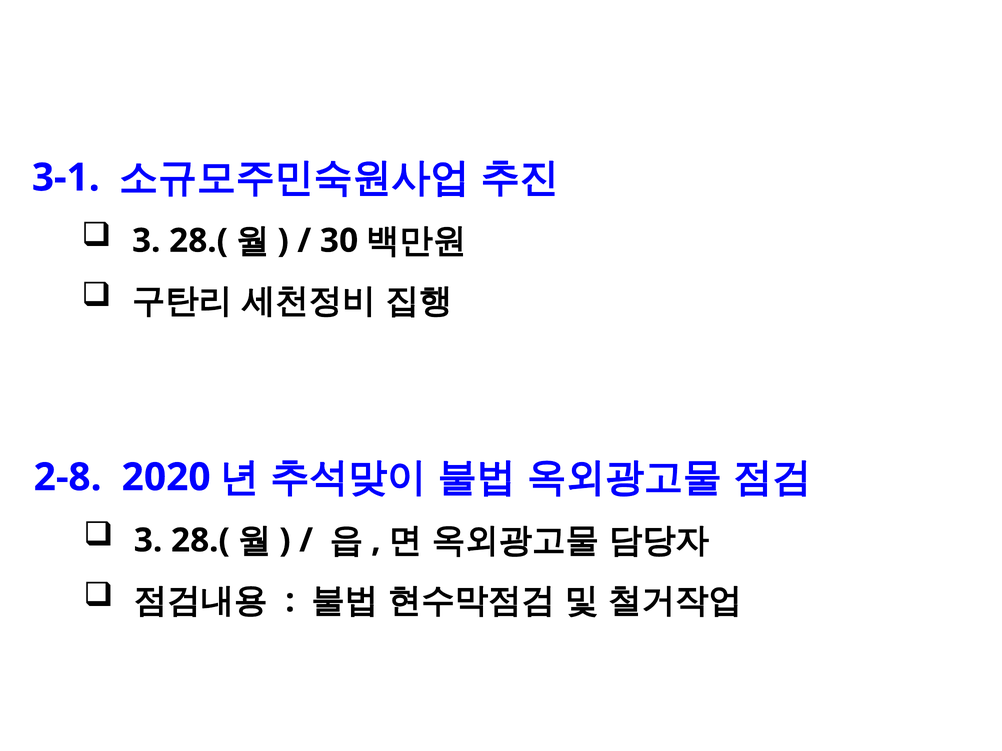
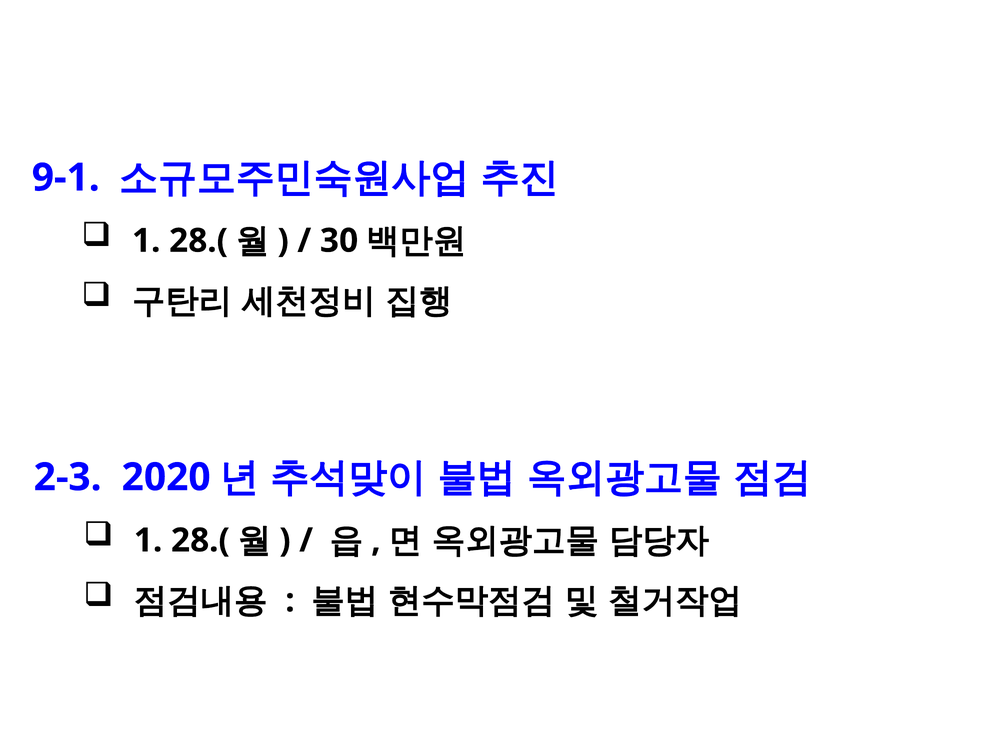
3-1: 3-1 -> 9-1
3 at (146, 241): 3 -> 1
2-8: 2-8 -> 2-3
3 at (148, 541): 3 -> 1
